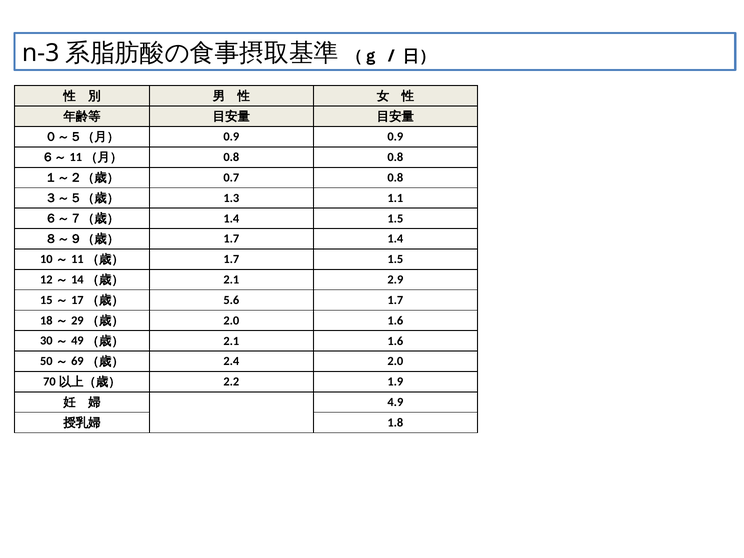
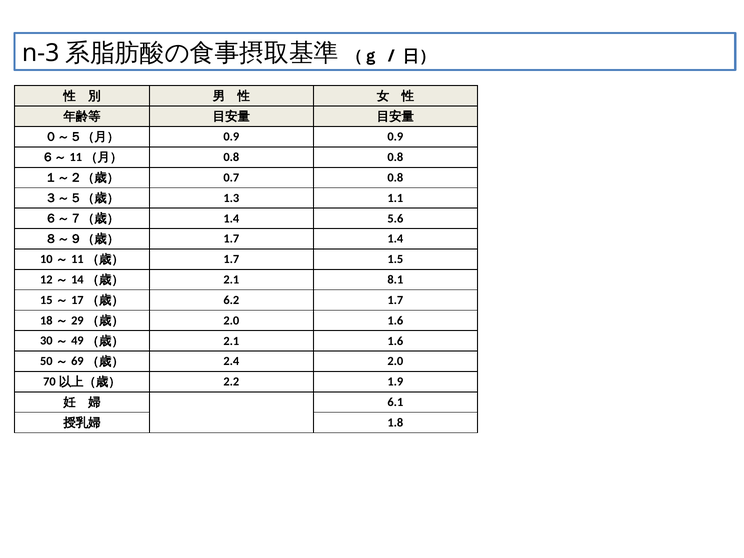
1.4 1.5: 1.5 -> 5.6
2.9: 2.9 -> 8.1
5.6: 5.6 -> 6.2
4.9: 4.9 -> 6.1
